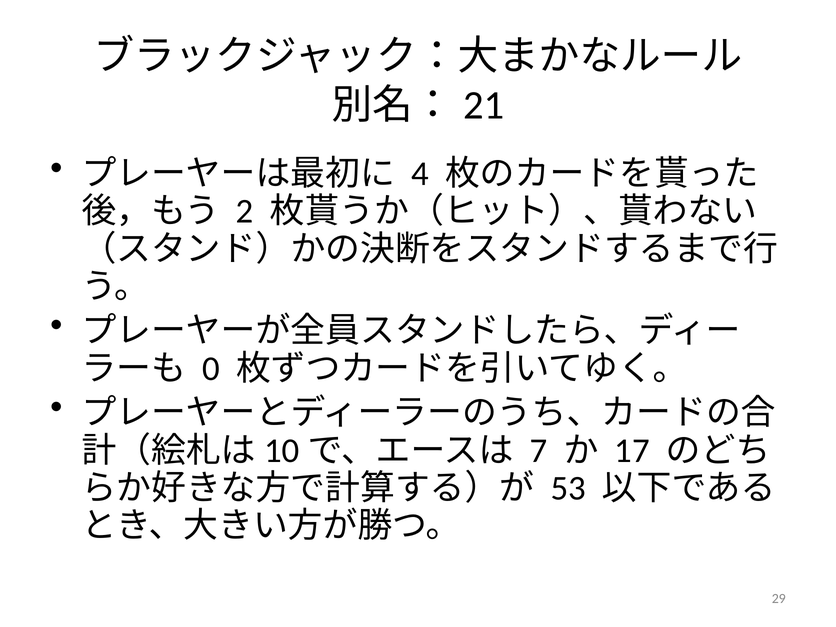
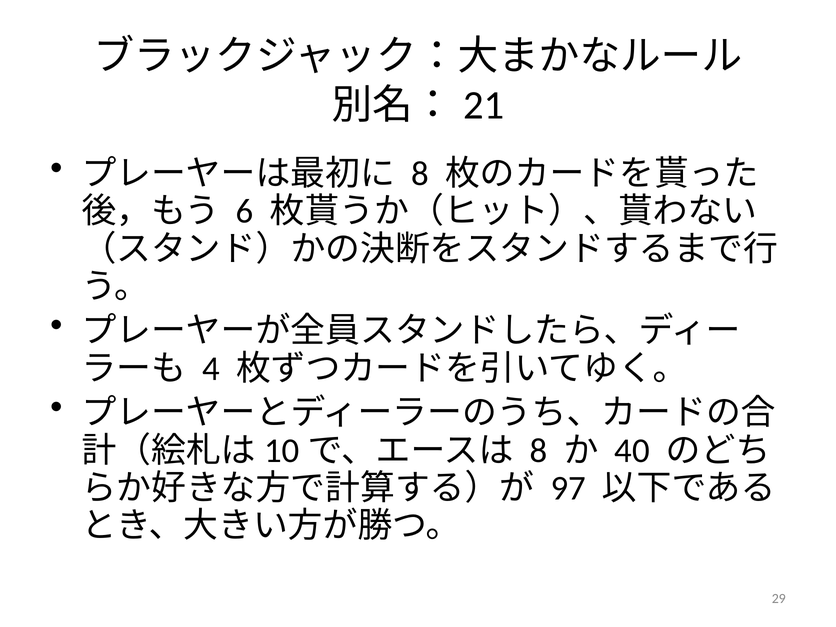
4 at (420, 174): 4 -> 8
2: 2 -> 6
0: 0 -> 4
7 at (538, 451): 7 -> 8
17: 17 -> 40
53: 53 -> 97
